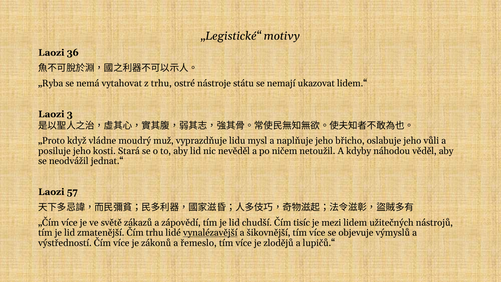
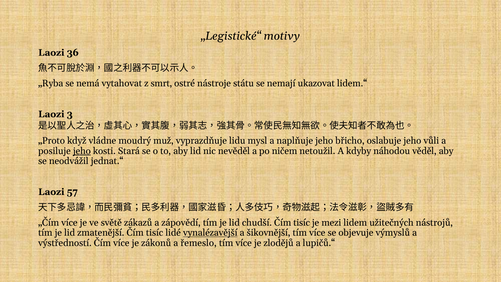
z trhu: trhu -> smrt
jeho at (82, 151) underline: none -> present
zmatenější Čím trhu: trhu -> tisíc
